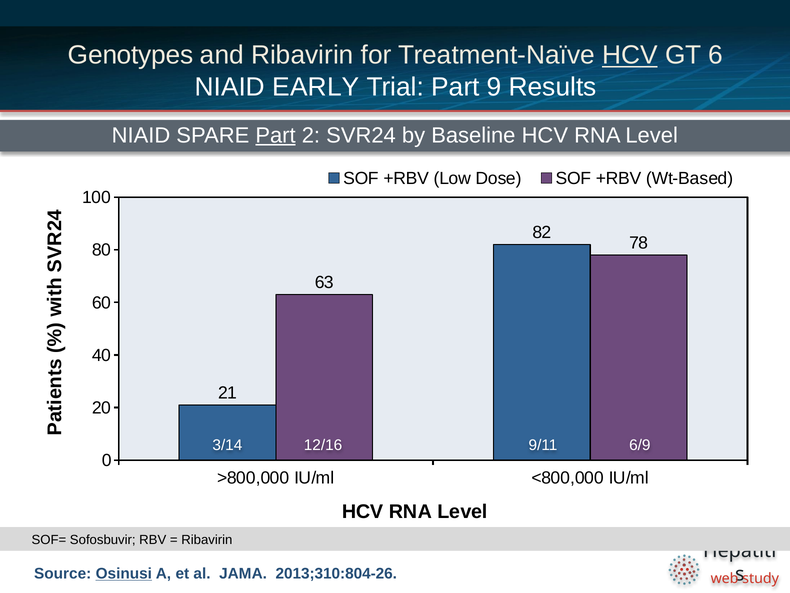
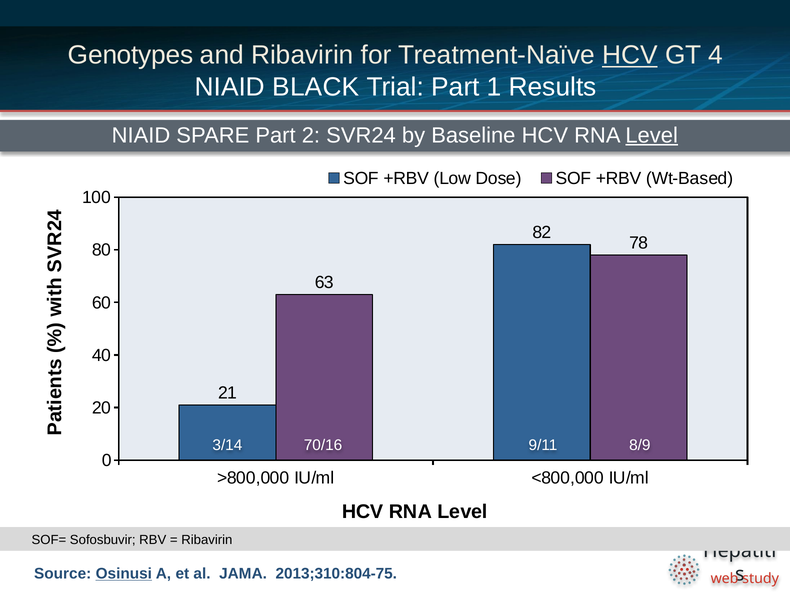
GT 6: 6 -> 4
EARLY: EARLY -> BLACK
9: 9 -> 1
Part at (276, 135) underline: present -> none
Level at (652, 135) underline: none -> present
12/16: 12/16 -> 70/16
6/9: 6/9 -> 8/9
2013;310:804-26: 2013;310:804-26 -> 2013;310:804-75
